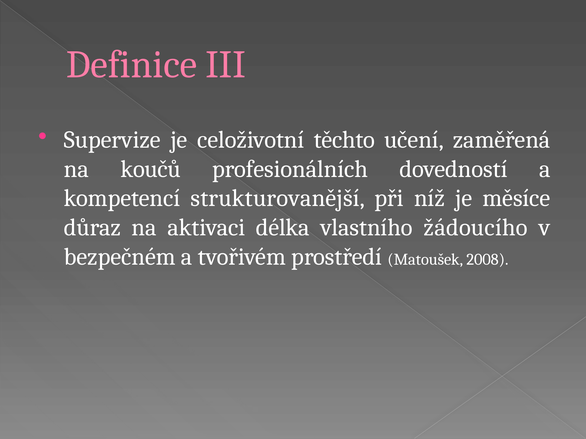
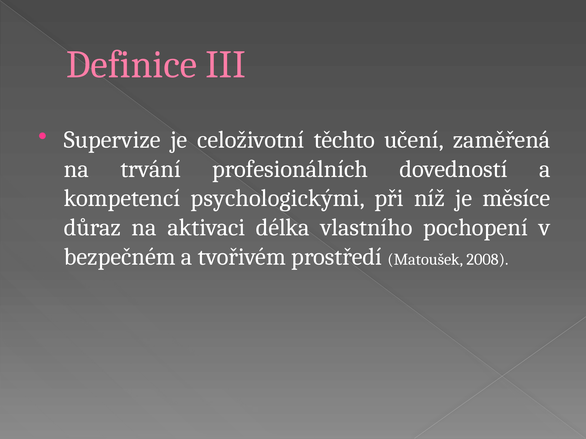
koučů: koučů -> trvání
strukturovanější: strukturovanější -> psychologickými
žádoucího: žádoucího -> pochopení
